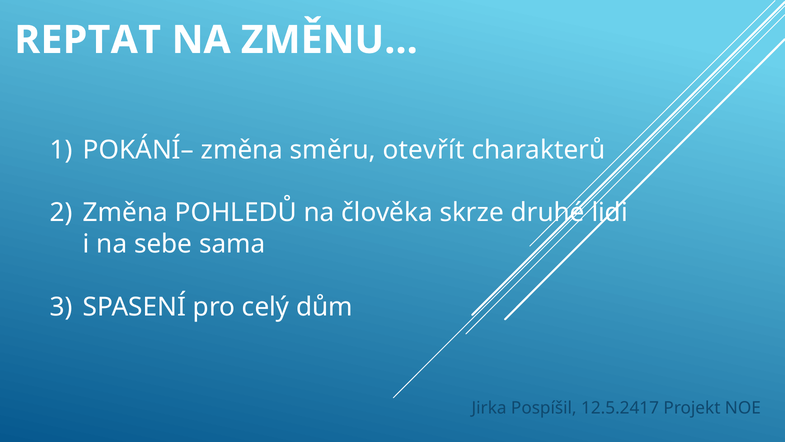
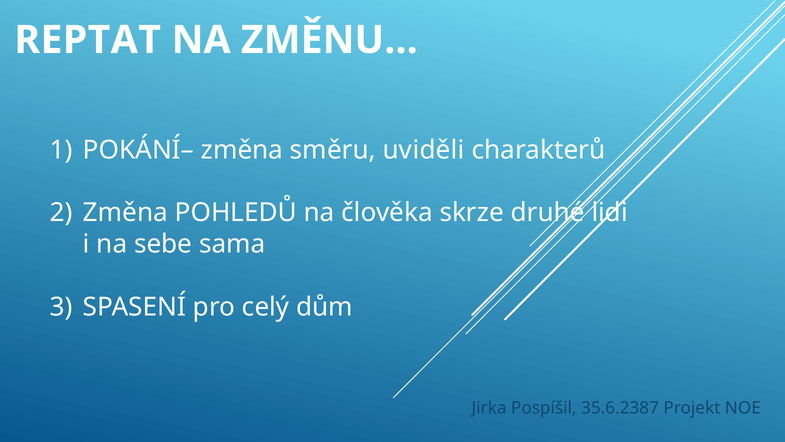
otevřít: otevřít -> uviděli
12.5.2417: 12.5.2417 -> 35.6.2387
